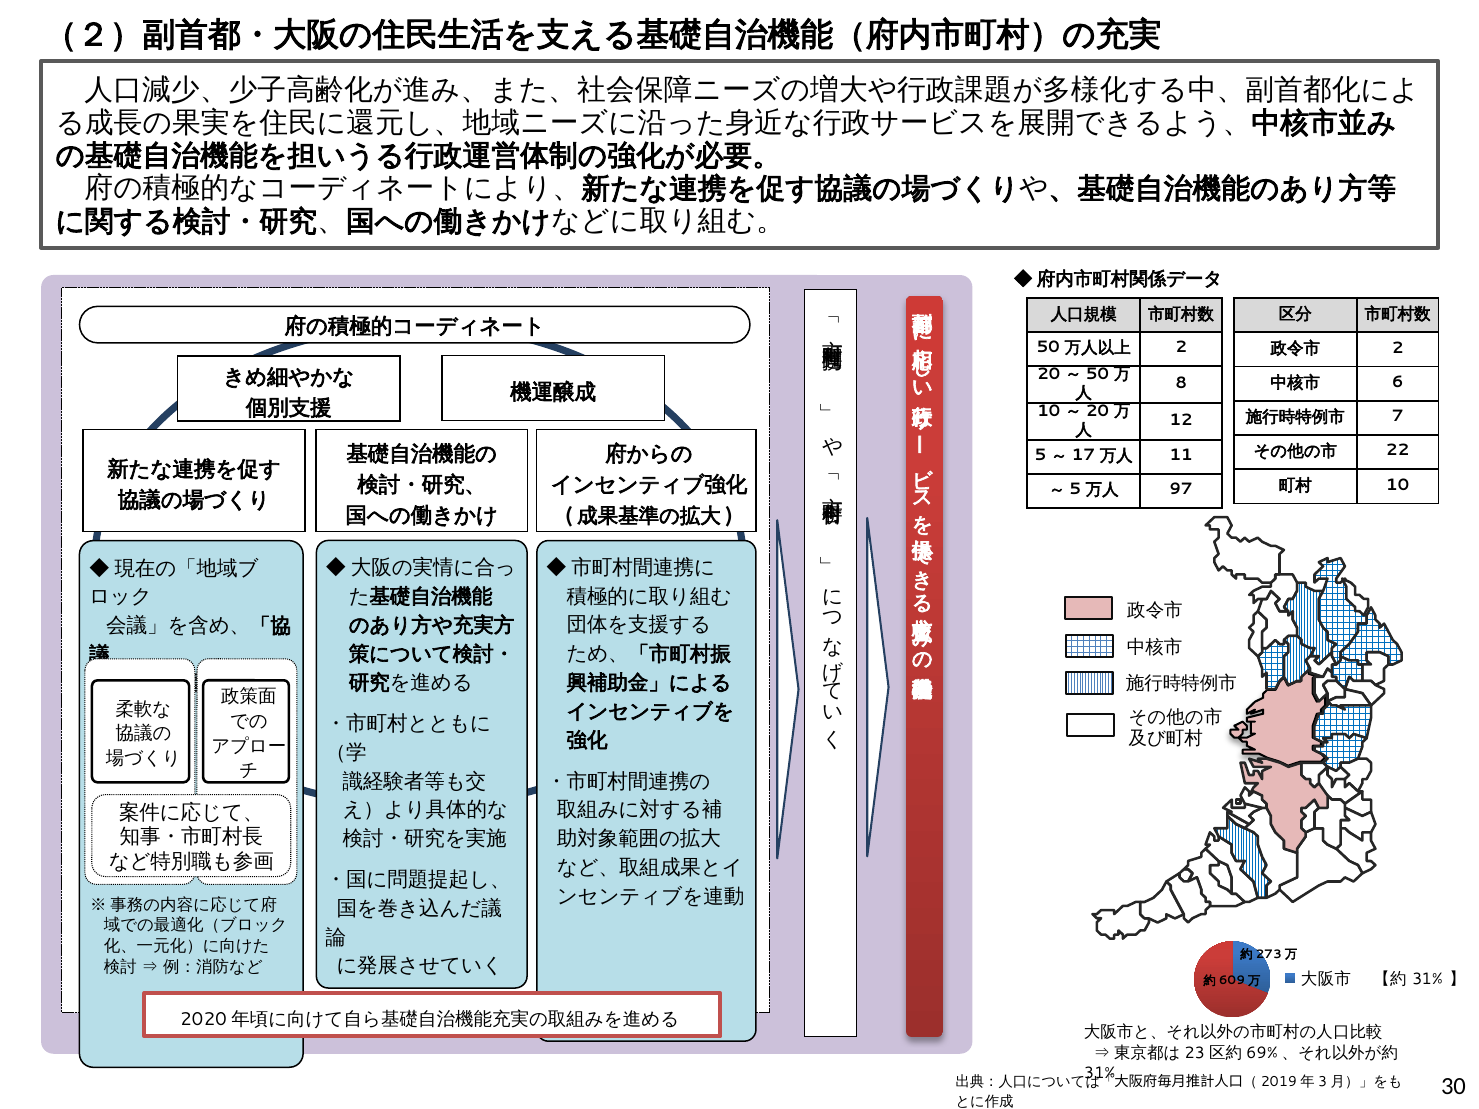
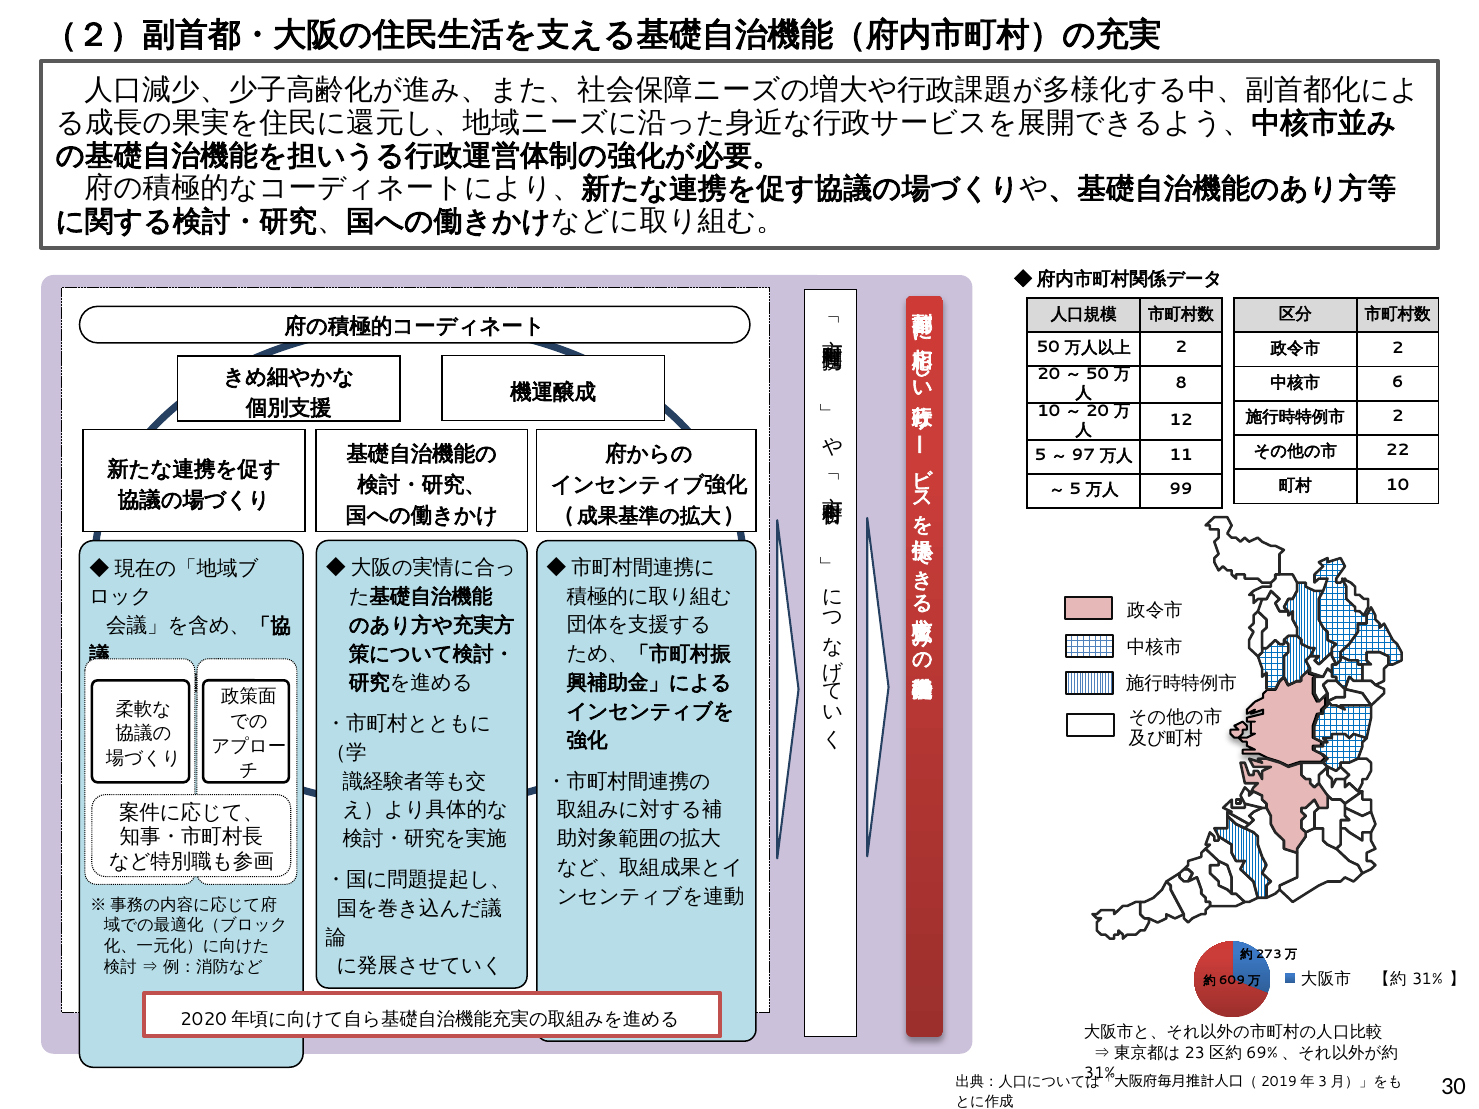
7 at (1398, 416): 7 -> 2
17: 17 -> 97
97: 97 -> 99
